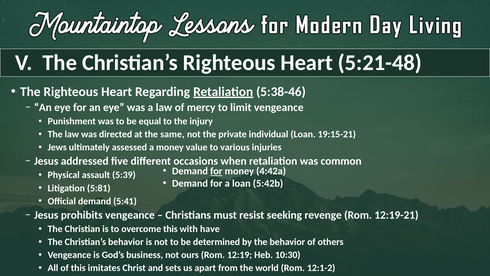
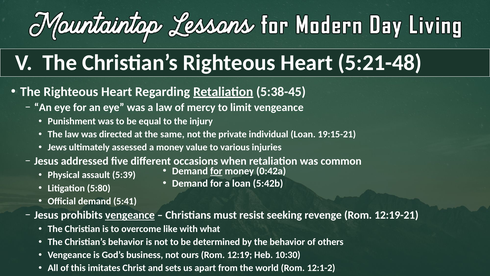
5:38-46: 5:38-46 -> 5:38-45
4:42a: 4:42a -> 0:42a
5:81: 5:81 -> 5:80
vengeance at (130, 215) underline: none -> present
overcome this: this -> like
have: have -> what
